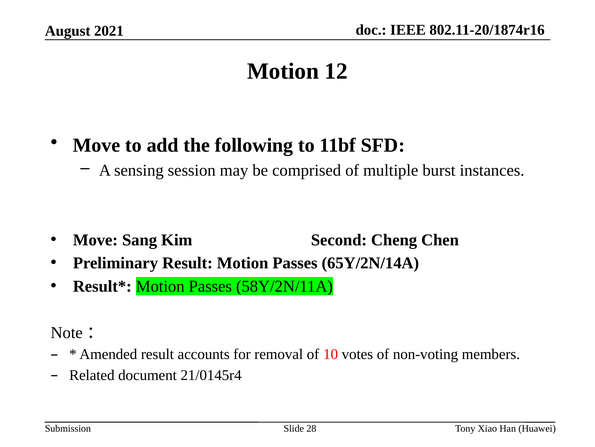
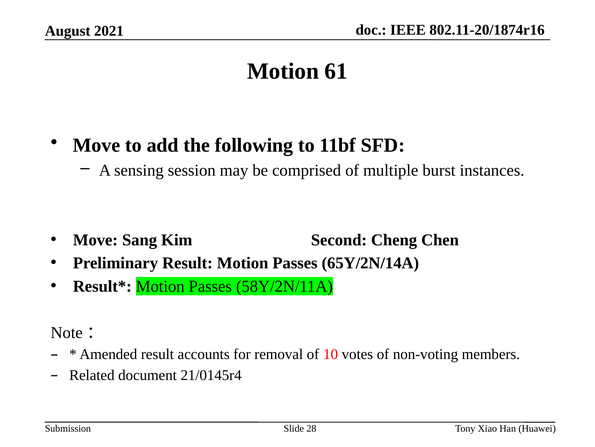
12: 12 -> 61
